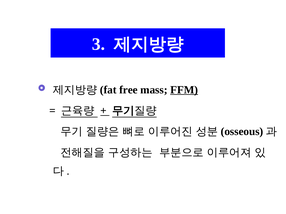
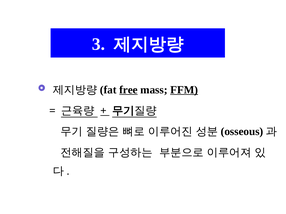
free underline: none -> present
